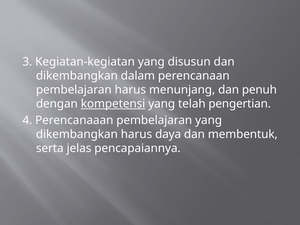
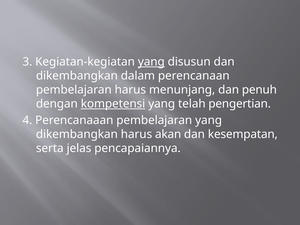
yang at (151, 62) underline: none -> present
daya: daya -> akan
membentuk: membentuk -> kesempatan
